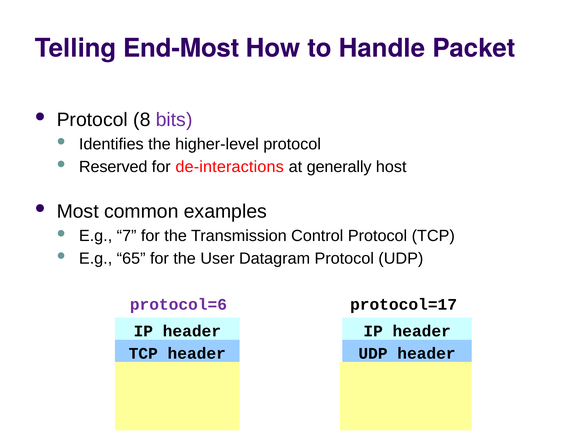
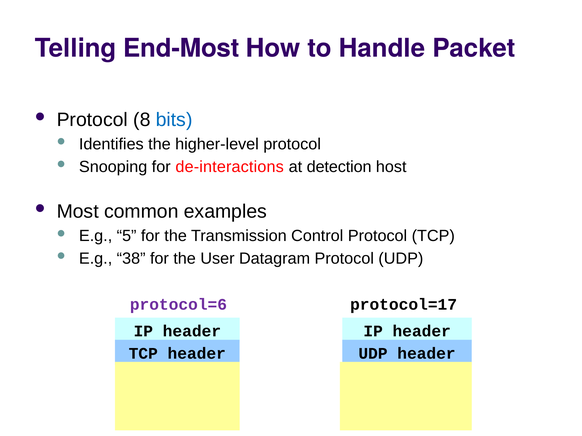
bits colour: purple -> blue
Reserved: Reserved -> Snooping
generally: generally -> detection
7: 7 -> 5
65: 65 -> 38
